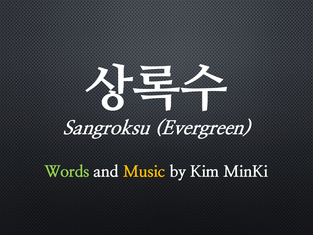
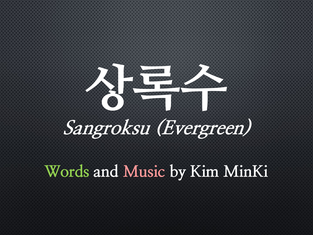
Music colour: yellow -> pink
